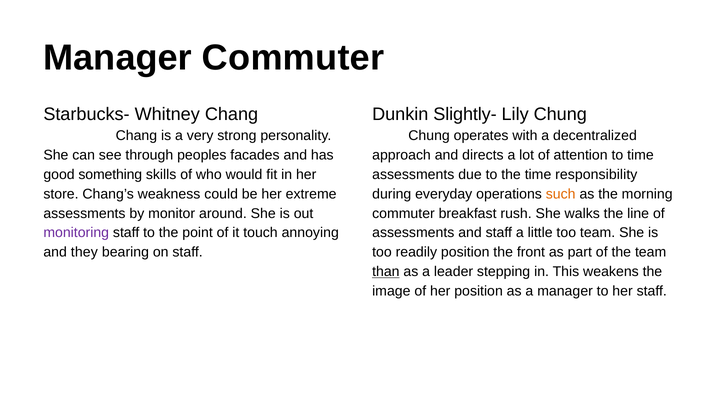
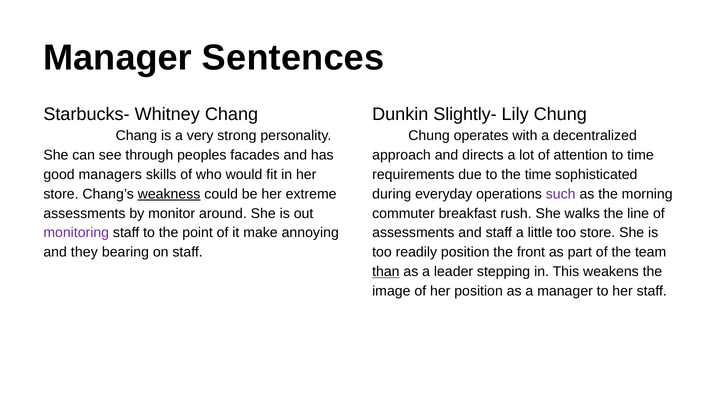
Manager Commuter: Commuter -> Sentences
something: something -> managers
assessments at (413, 175): assessments -> requirements
responsibility: responsibility -> sophisticated
weakness underline: none -> present
such colour: orange -> purple
touch: touch -> make
too team: team -> store
